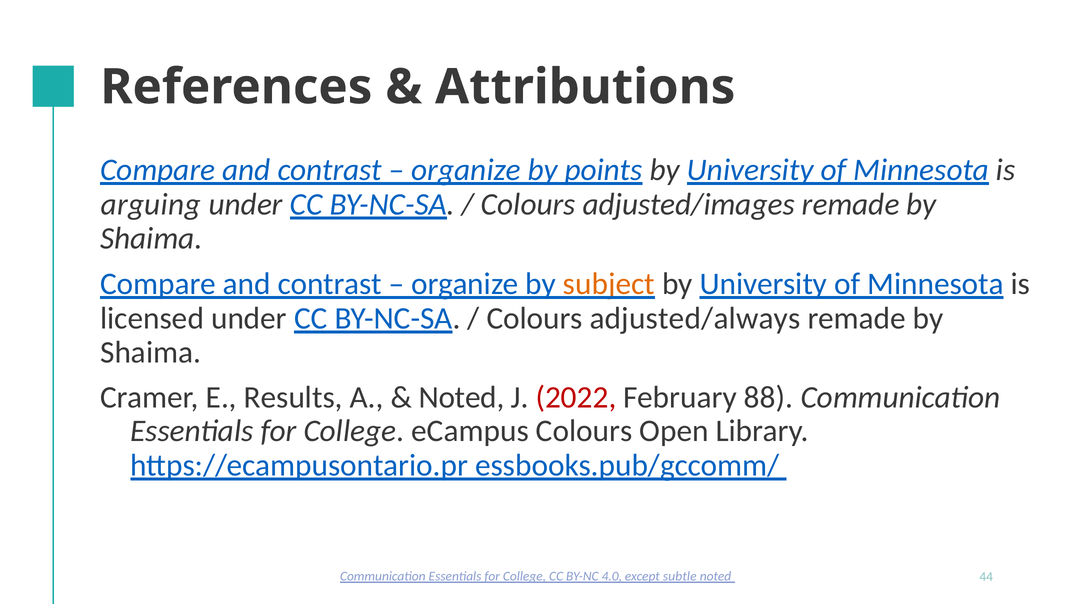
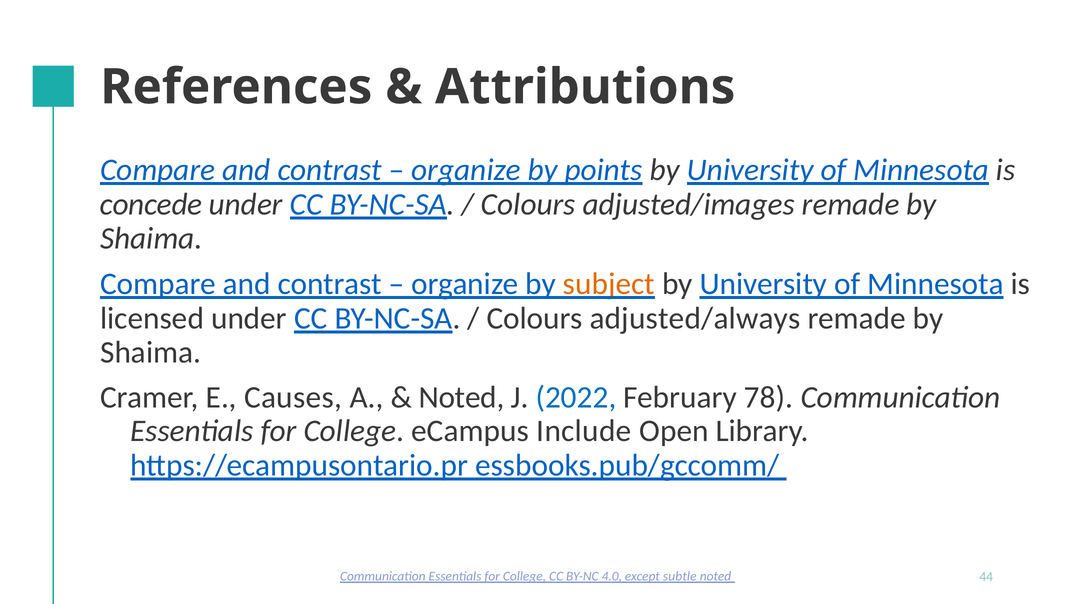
arguing: arguing -> concede
Results: Results -> Causes
2022 colour: red -> blue
88: 88 -> 78
eCampus Colours: Colours -> Include
